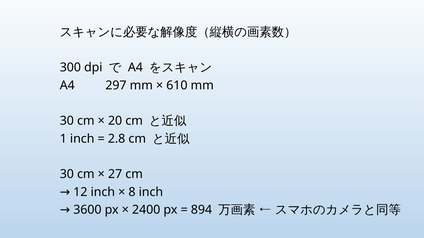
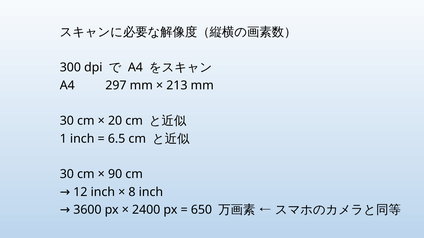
610: 610 -> 213
2.8: 2.8 -> 6.5
27: 27 -> 90
894: 894 -> 650
